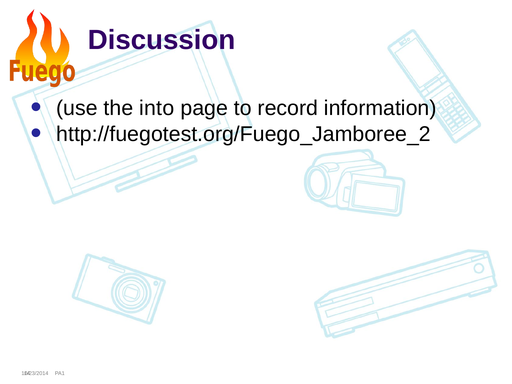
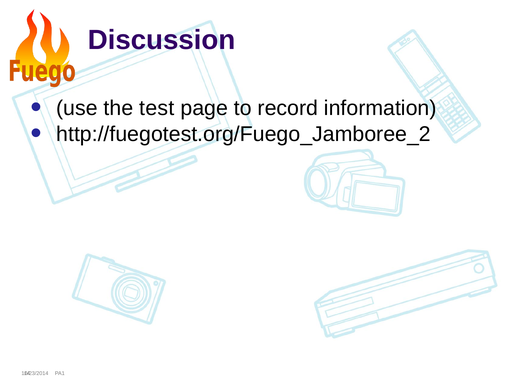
into: into -> test
